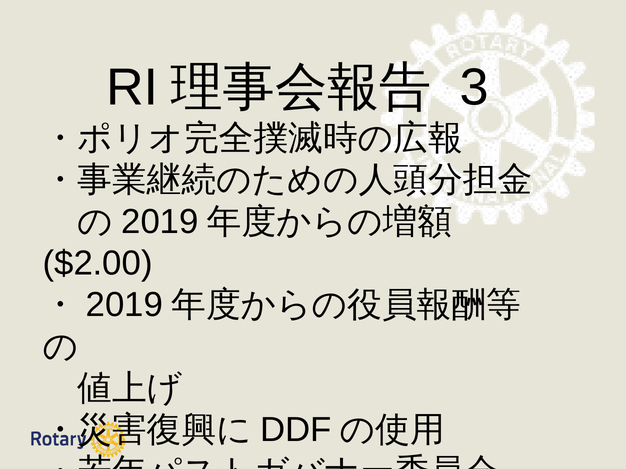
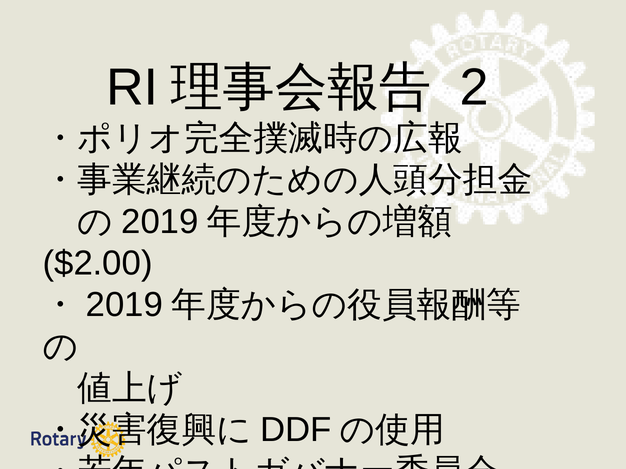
3: 3 -> 2
